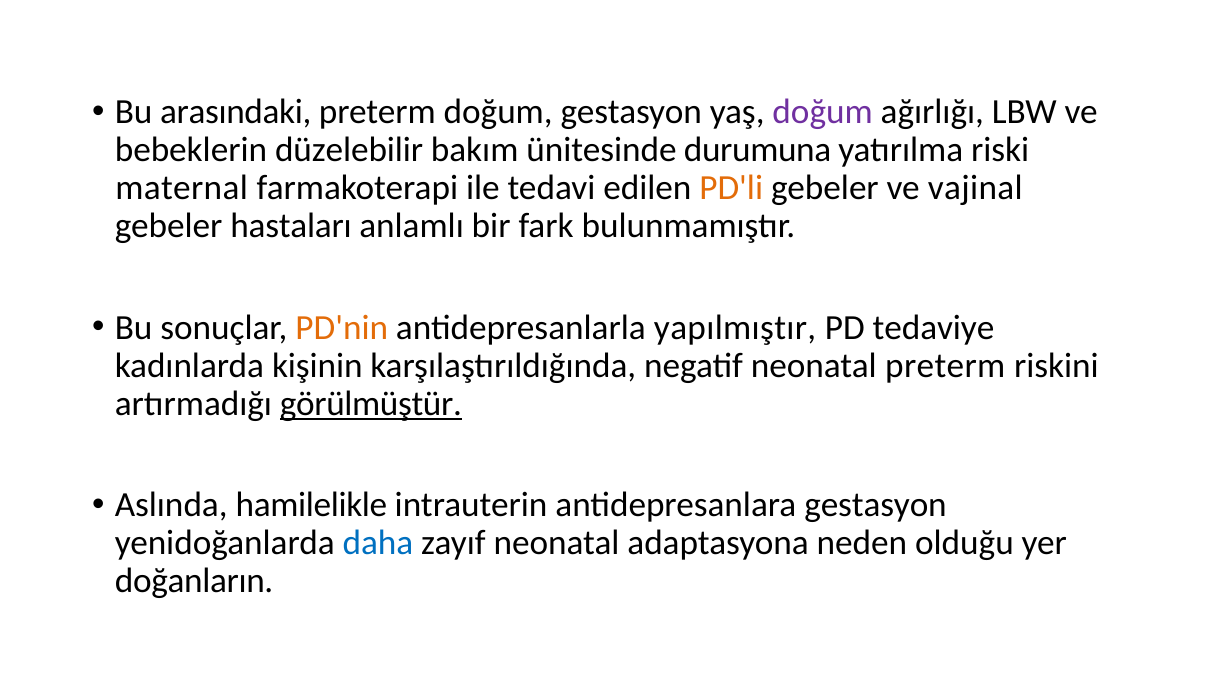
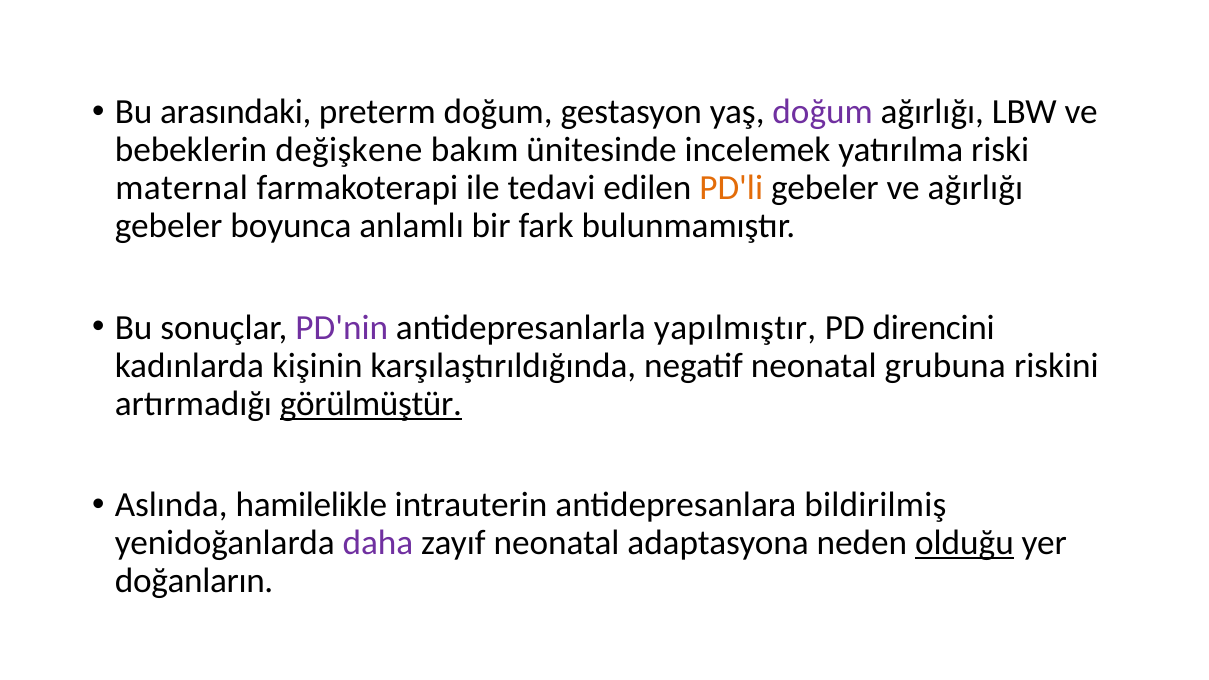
düzelebilir: düzelebilir -> değişkene
durumuna: durumuna -> incelemek
ve vajinal: vajinal -> ağırlığı
hastaları: hastaları -> boyunca
PD'nin colour: orange -> purple
tedaviye: tedaviye -> direncini
neonatal preterm: preterm -> grubuna
antidepresanlara gestasyon: gestasyon -> bildirilmiş
daha colour: blue -> purple
olduğu underline: none -> present
